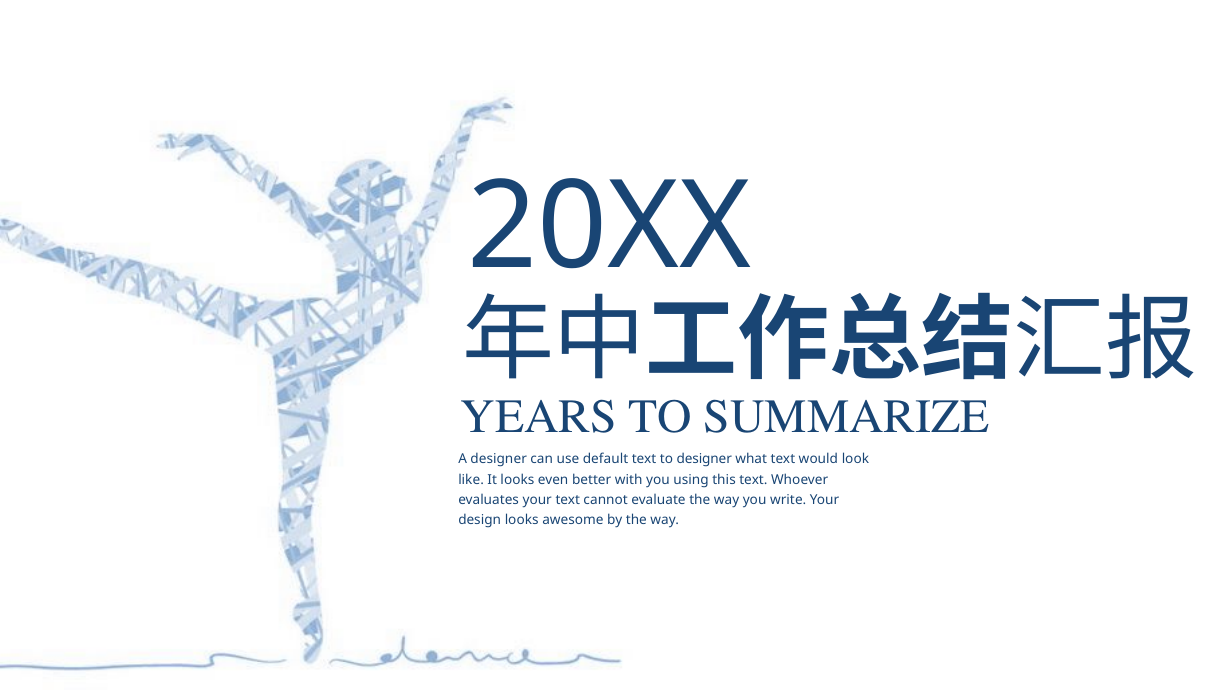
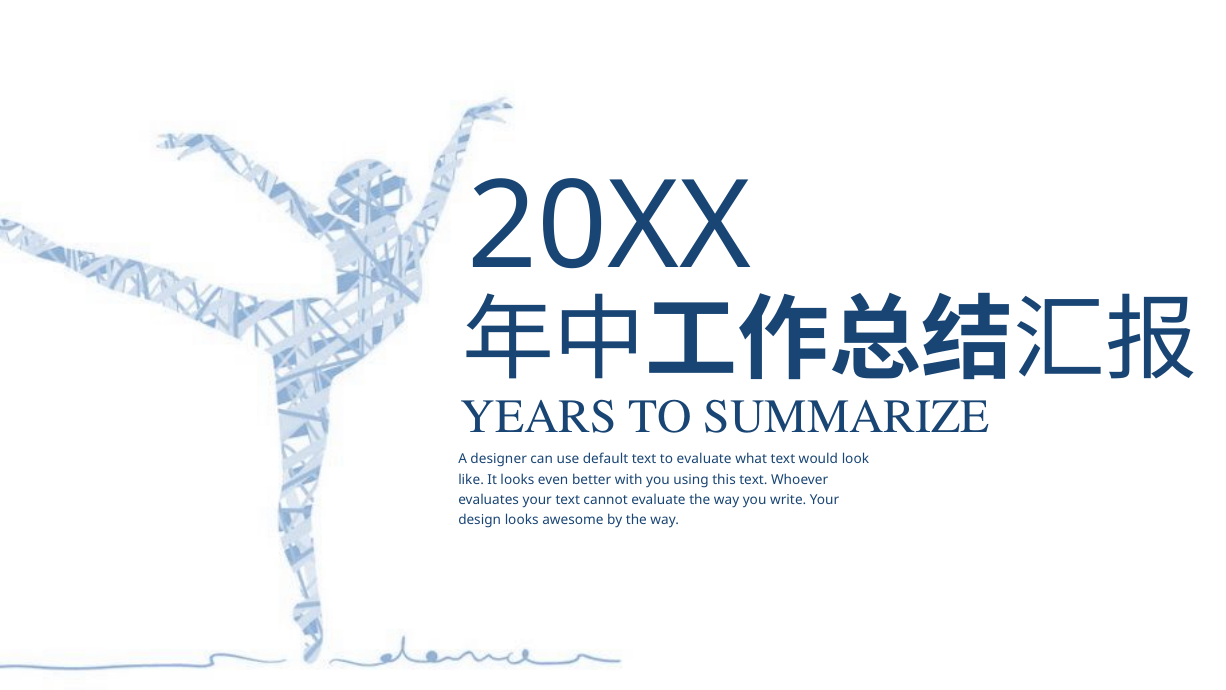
to designer: designer -> evaluate
